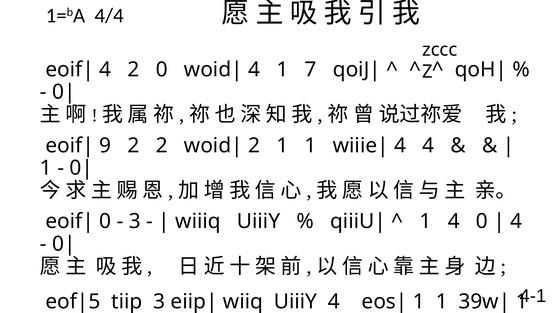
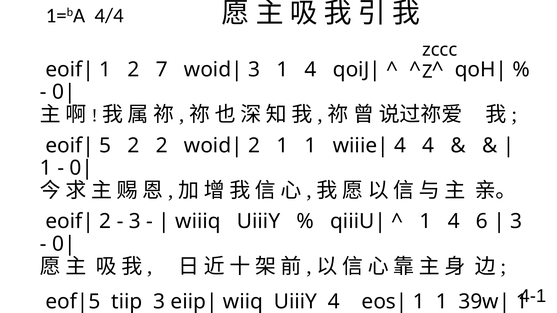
4 at (105, 70): 4 -> 1
2 0: 0 -> 7
4 at (254, 70): 4 -> 3
7 at (311, 70): 7 -> 4
9: 9 -> 5
0 at (105, 222): 0 -> 2
4 0: 0 -> 6
4 at (516, 222): 4 -> 3
